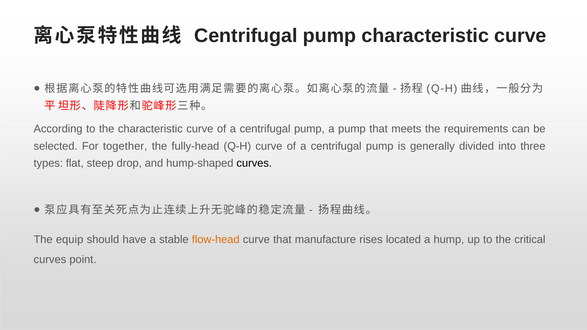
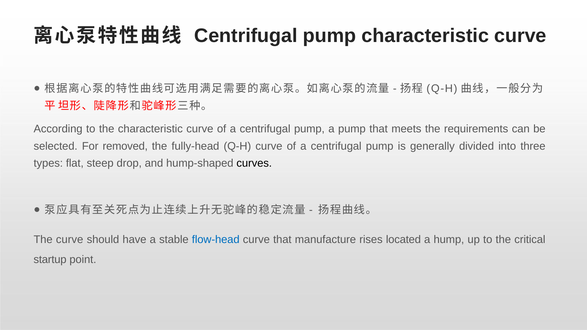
together: together -> removed
The equip: equip -> curve
flow-head colour: orange -> blue
curves at (50, 260): curves -> startup
